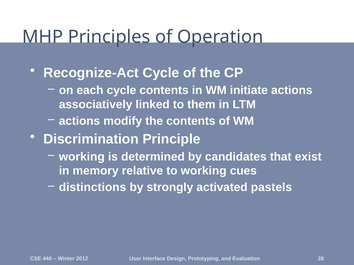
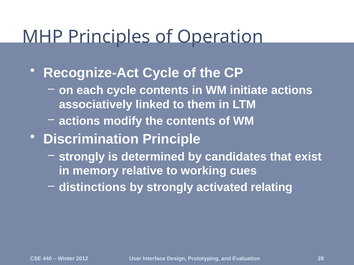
working at (82, 157): working -> strongly
pastels: pastels -> relating
